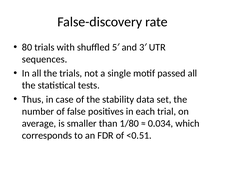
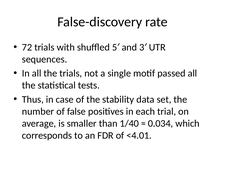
80: 80 -> 72
1/80: 1/80 -> 1/40
<0.51: <0.51 -> <4.01
